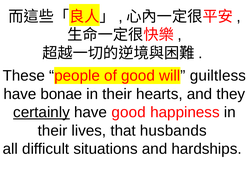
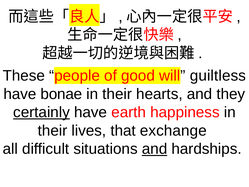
have good: good -> earth
husbands: husbands -> exchange
and at (155, 149) underline: none -> present
